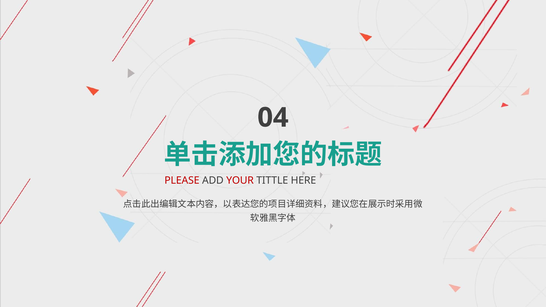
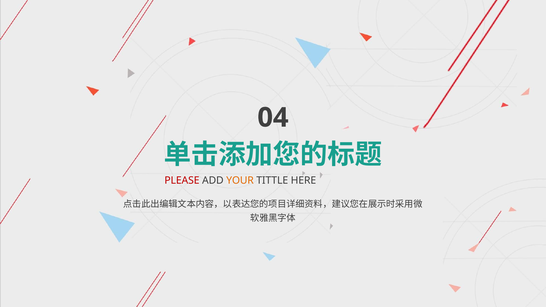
YOUR colour: red -> orange
